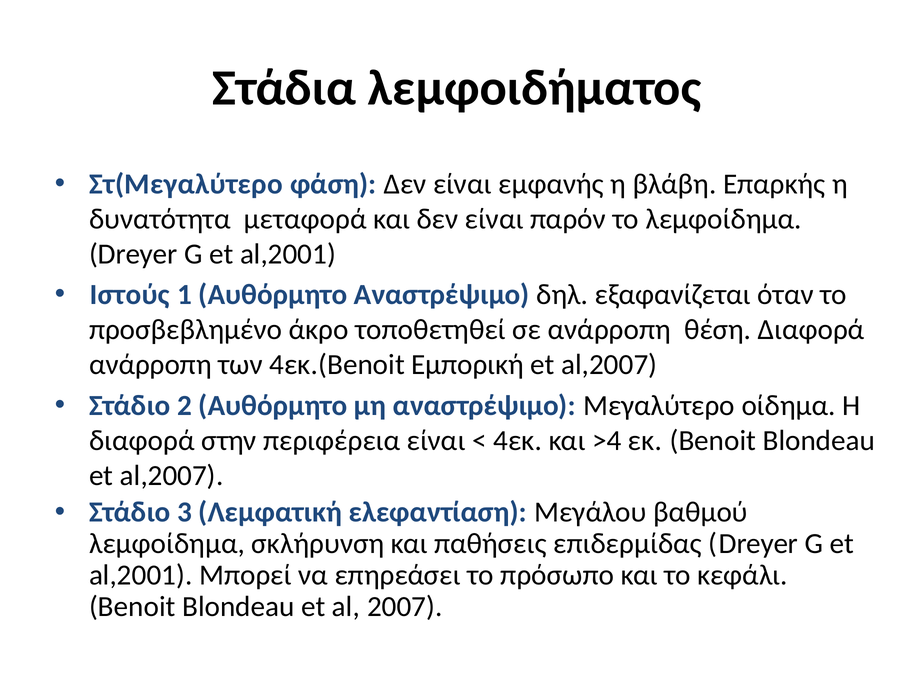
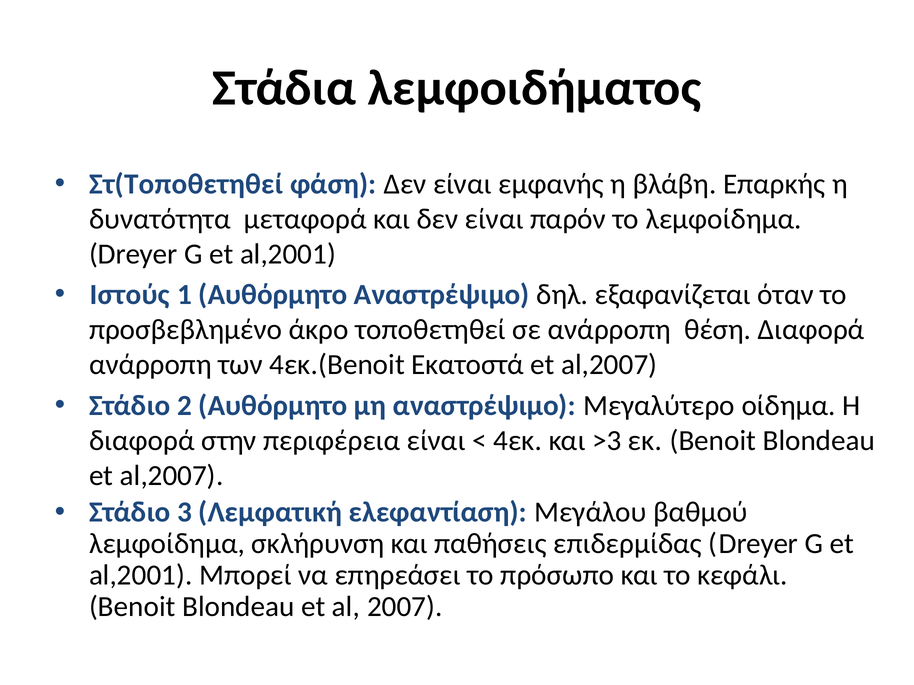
Στ(Μεγαλύτερο: Στ(Μεγαλύτερο -> Στ(Τοποθετηθεί
Εμπορική: Εμπορική -> Εκατοστά
>4: >4 -> >3
